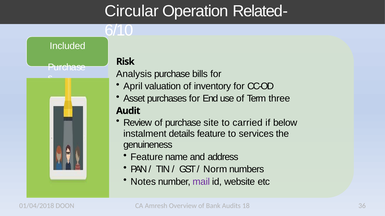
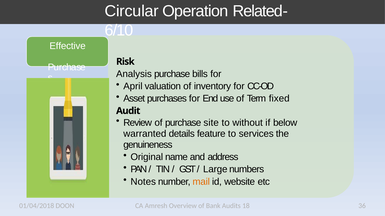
Included: Included -> Effective
three: three -> fixed
carried: carried -> without
instalment: instalment -> warranted
Feature at (147, 157): Feature -> Original
Norm: Norm -> Large
mail colour: purple -> orange
